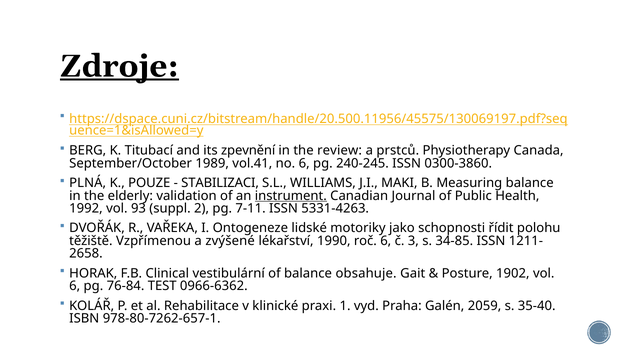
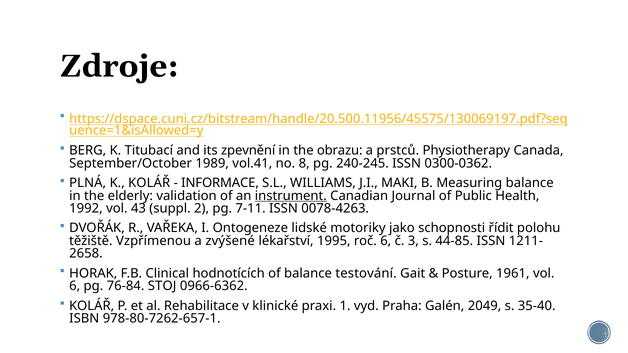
Zdroje underline: present -> none
review: review -> obrazu
no 6: 6 -> 8
0300-3860: 0300-3860 -> 0300-0362
K POUZE: POUZE -> KOLÁŘ
STABILIZACI: STABILIZACI -> INFORMACE
93: 93 -> 43
5331-4263: 5331-4263 -> 0078-4263
1990: 1990 -> 1995
34-85: 34-85 -> 44-85
vestibulární: vestibulární -> hodnotících
obsahuje: obsahuje -> testování
1902: 1902 -> 1961
TEST: TEST -> STOJ
2059: 2059 -> 2049
